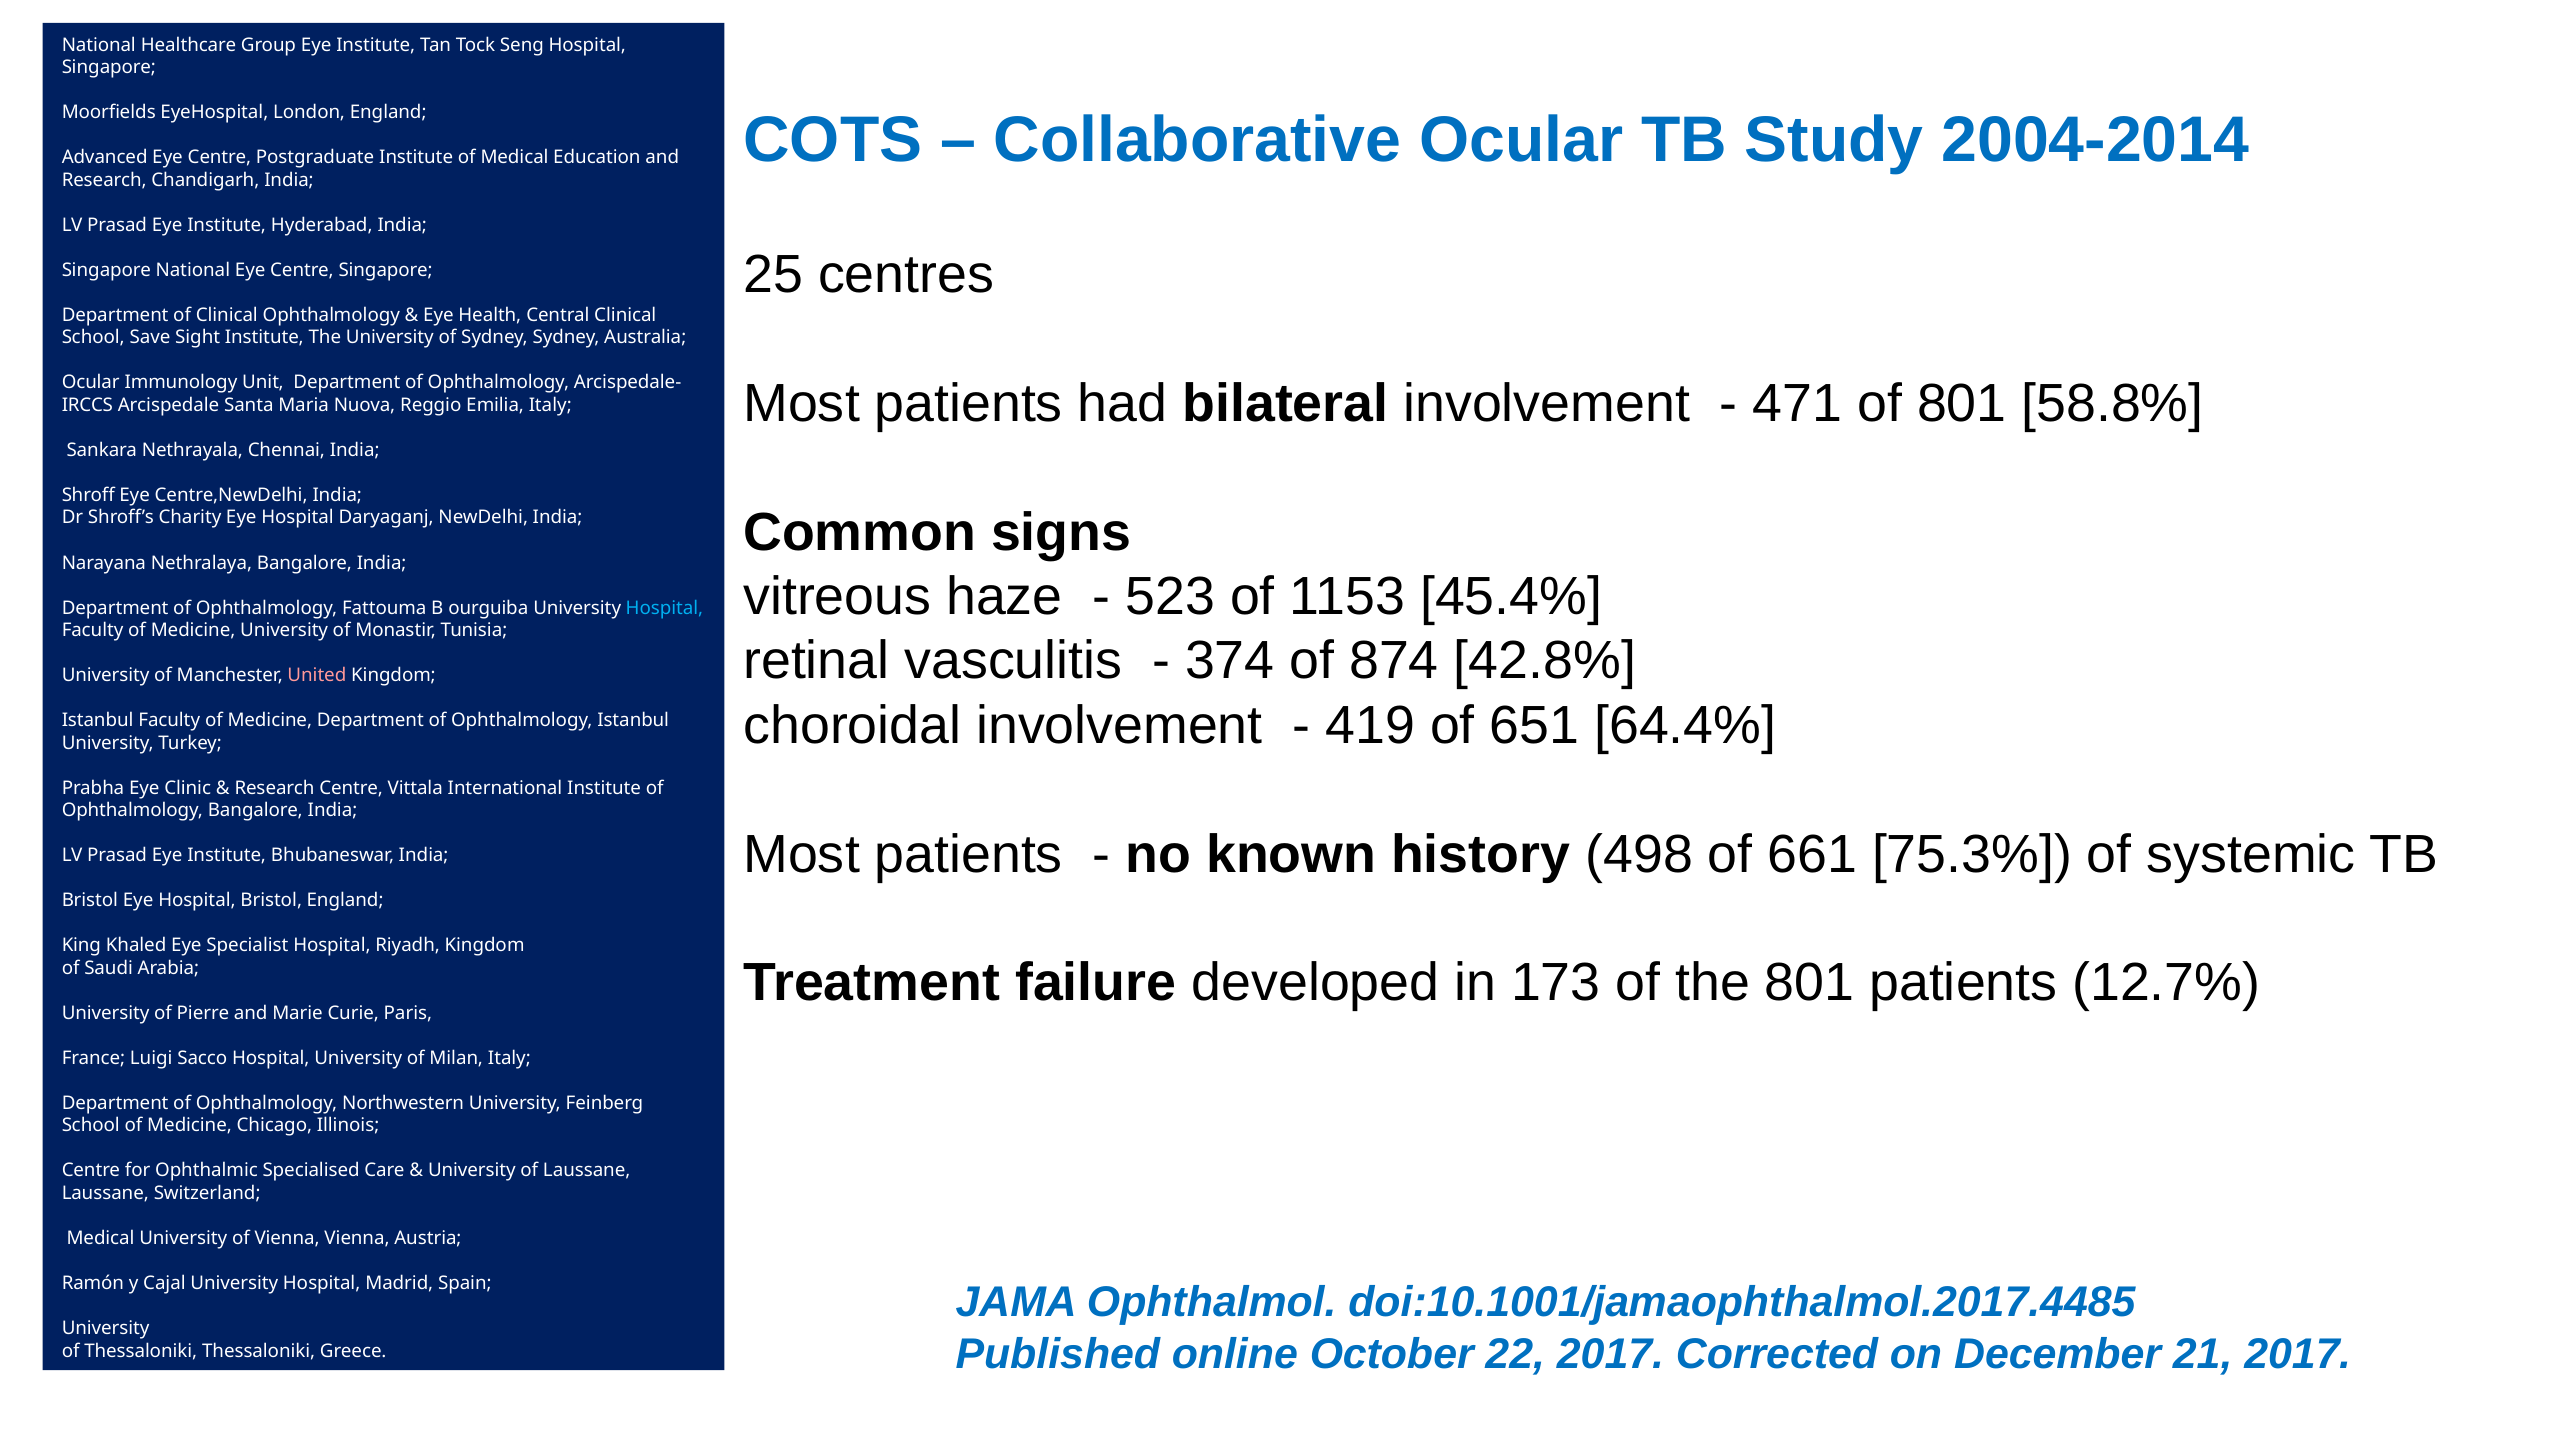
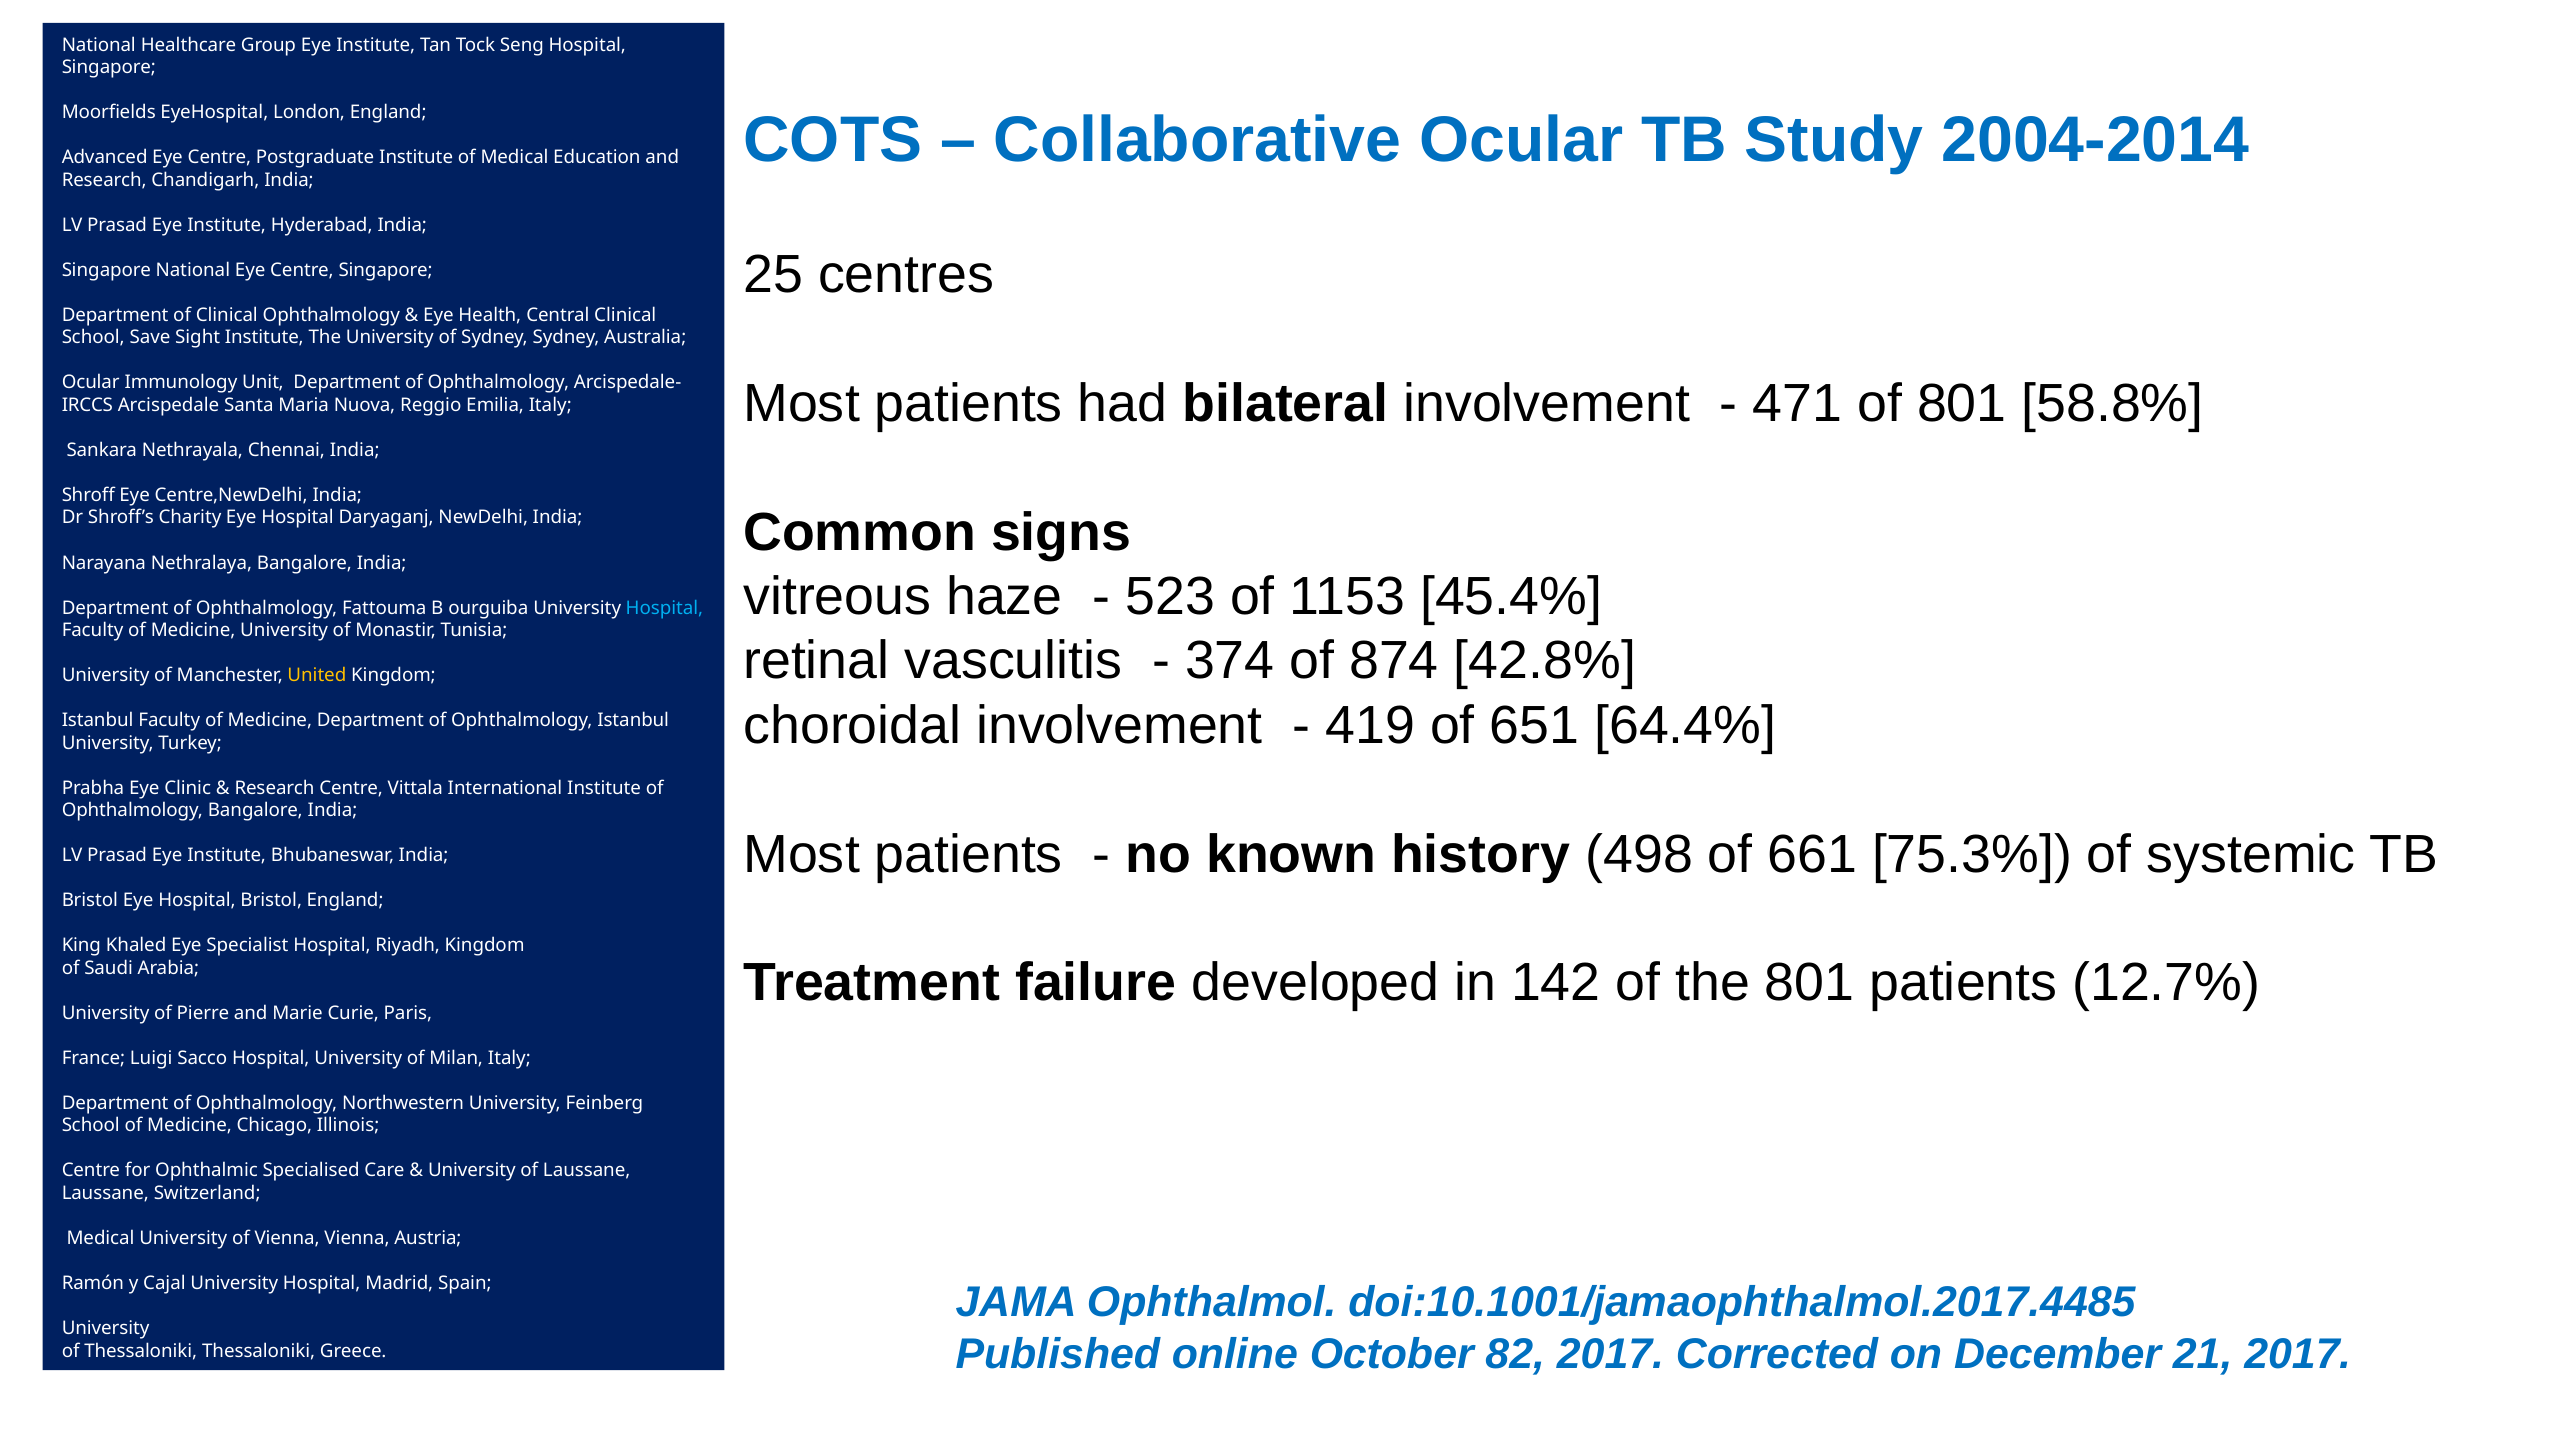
United colour: pink -> yellow
173: 173 -> 142
22: 22 -> 82
